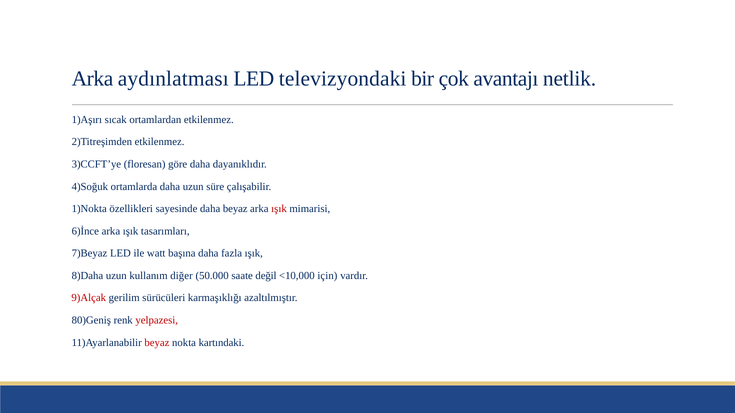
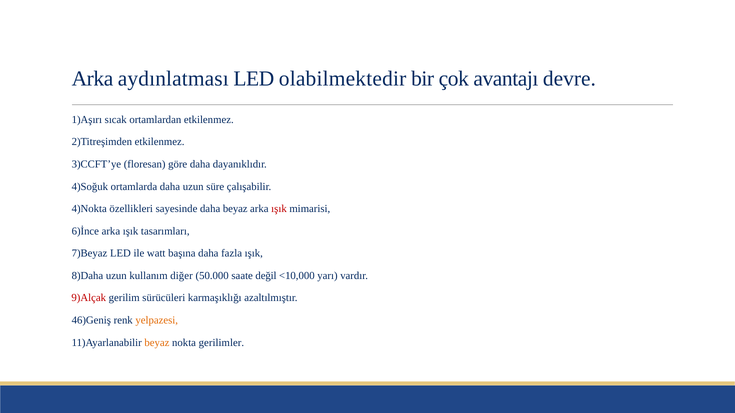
televizyondaki: televizyondaki -> olabilmektedir
netlik: netlik -> devre
1)Nokta: 1)Nokta -> 4)Nokta
için: için -> yarı
80)Geniş: 80)Geniş -> 46)Geniş
yelpazesi colour: red -> orange
beyaz at (157, 343) colour: red -> orange
kartındaki: kartındaki -> gerilimler
